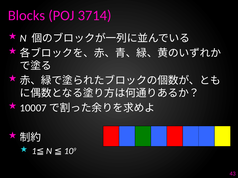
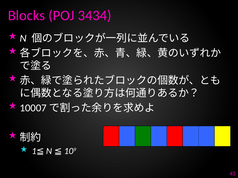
3714: 3714 -> 3434
